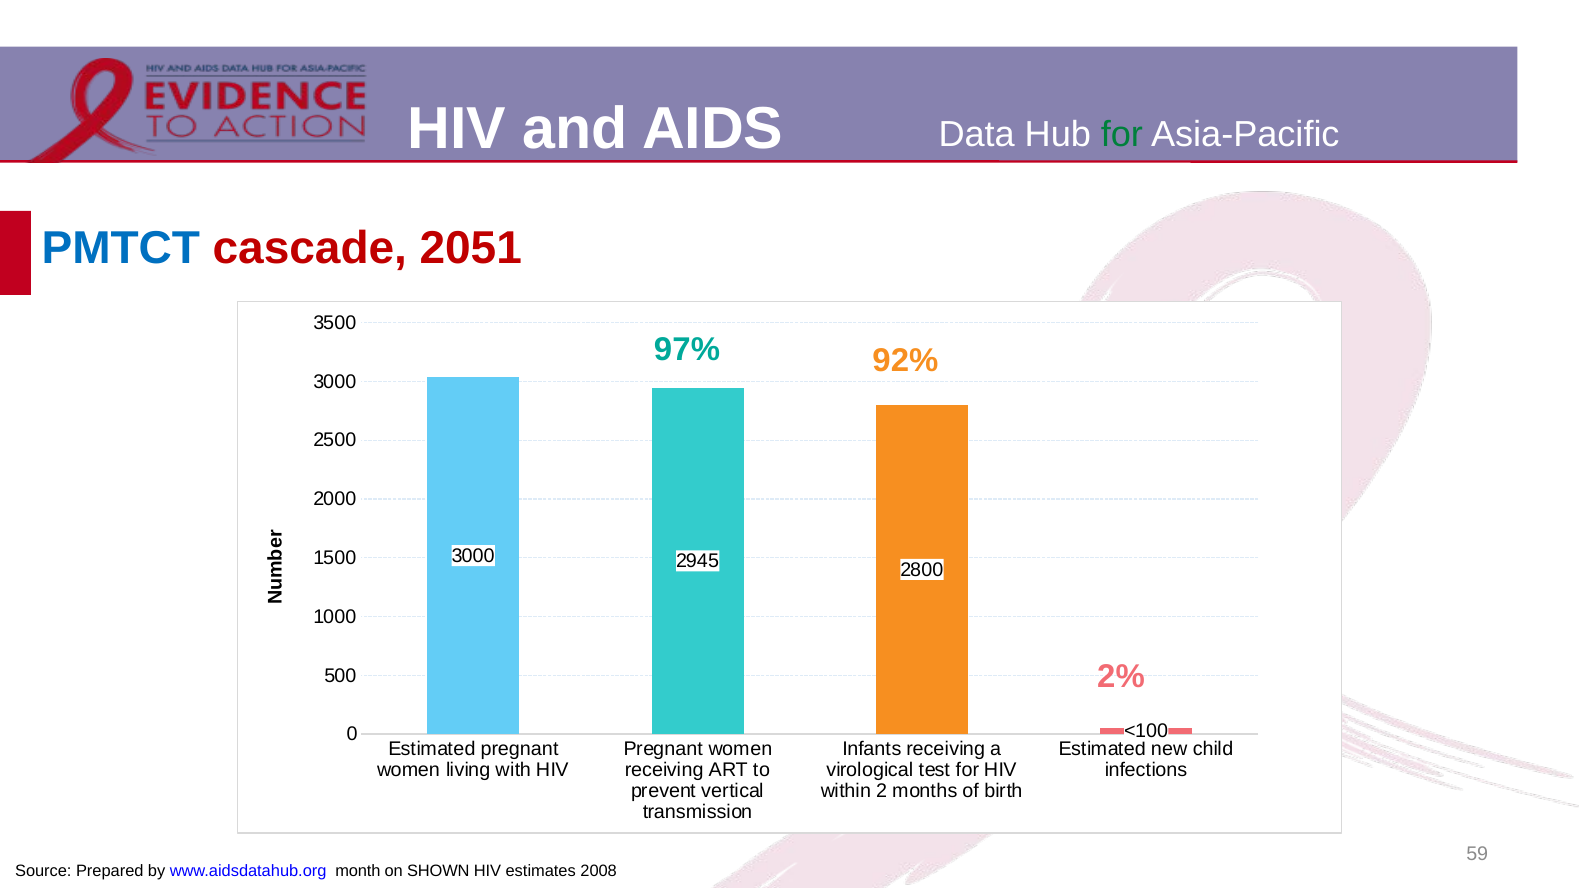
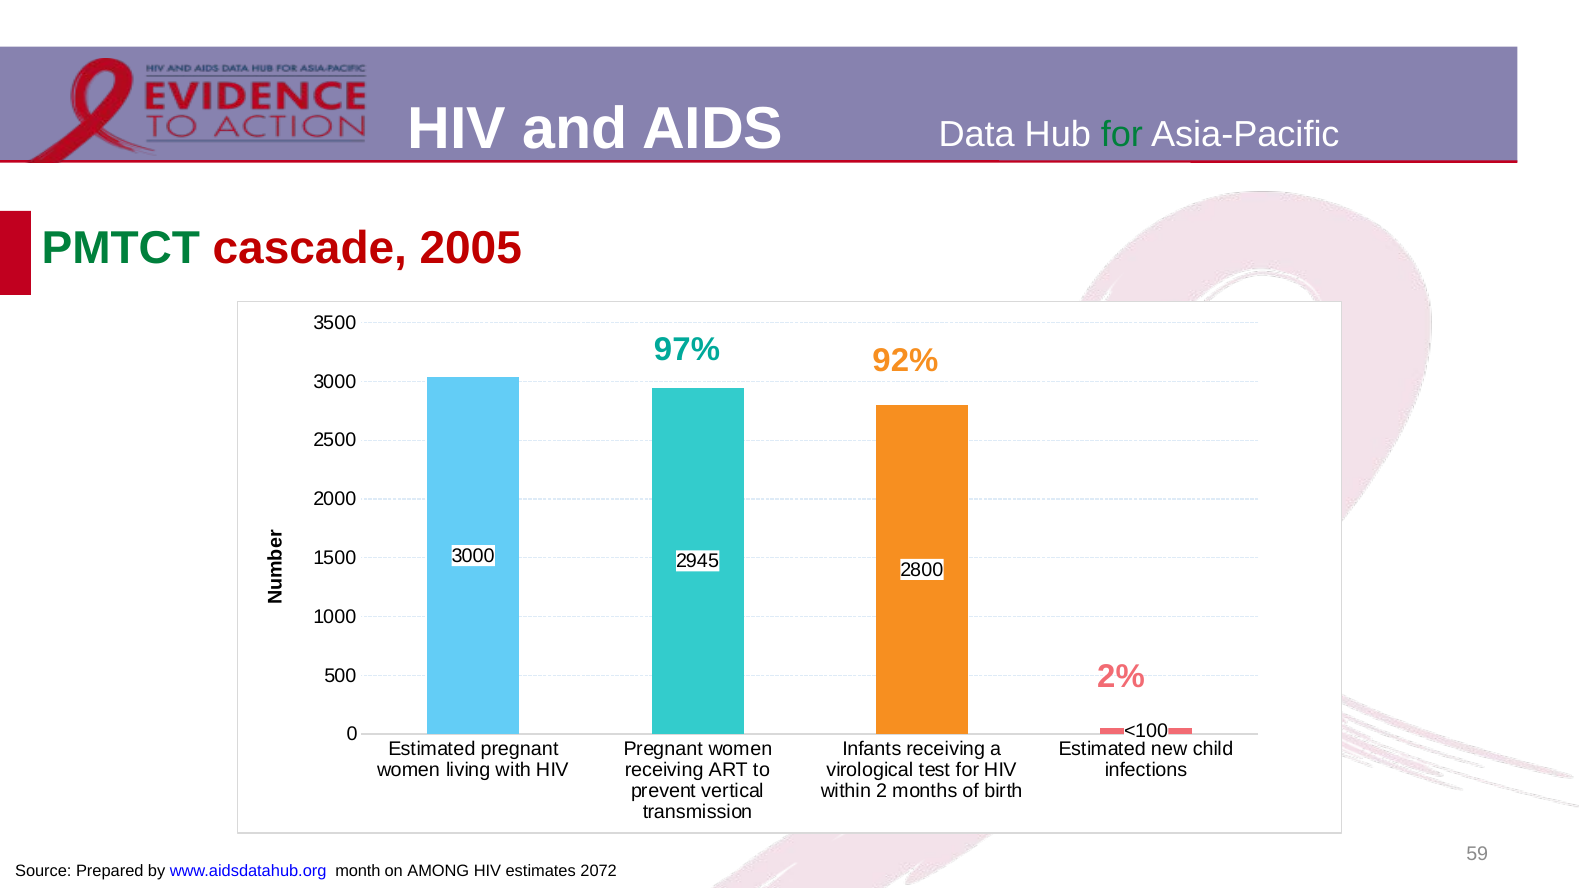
PMTCT colour: blue -> green
2051: 2051 -> 2005
SHOWN: SHOWN -> AMONG
2008: 2008 -> 2072
